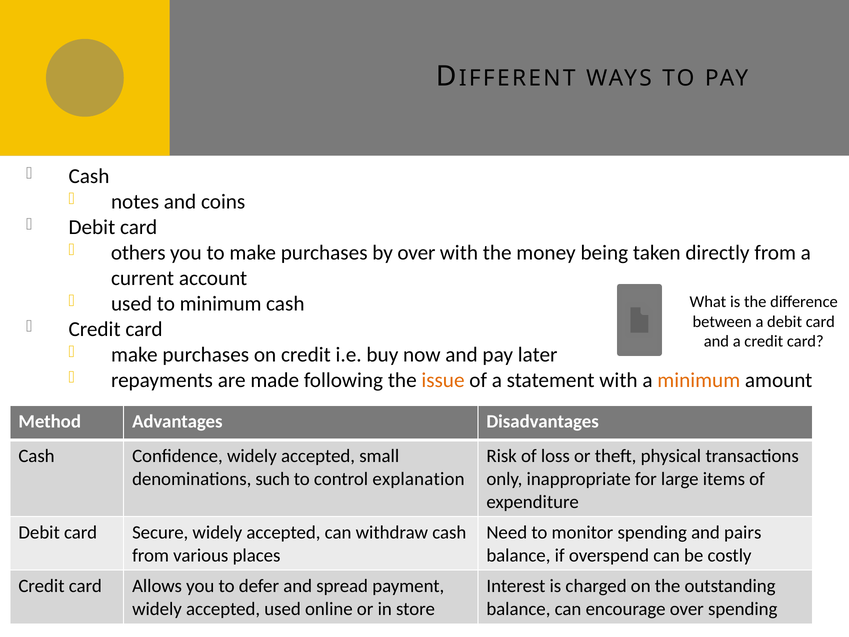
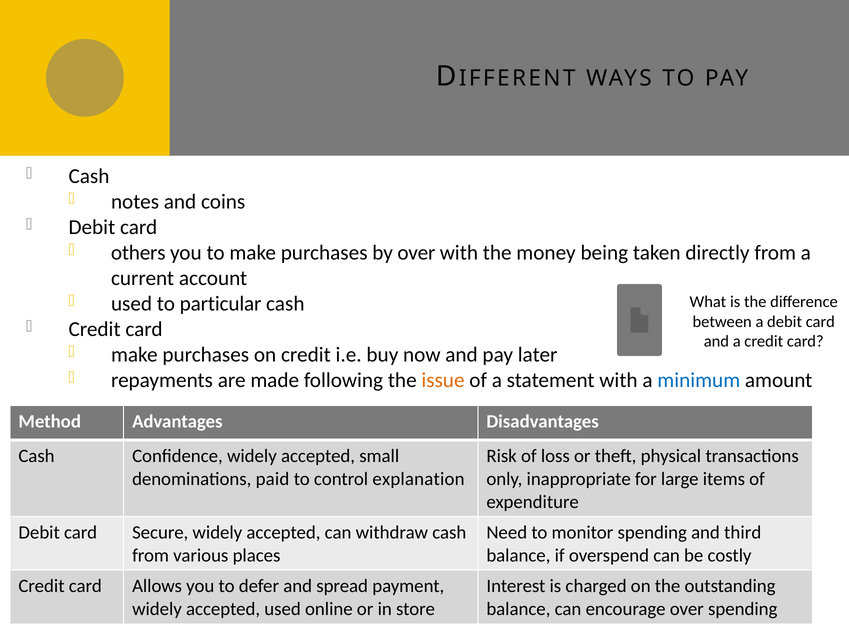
to minimum: minimum -> particular
minimum at (699, 380) colour: orange -> blue
such: such -> paid
pairs: pairs -> third
